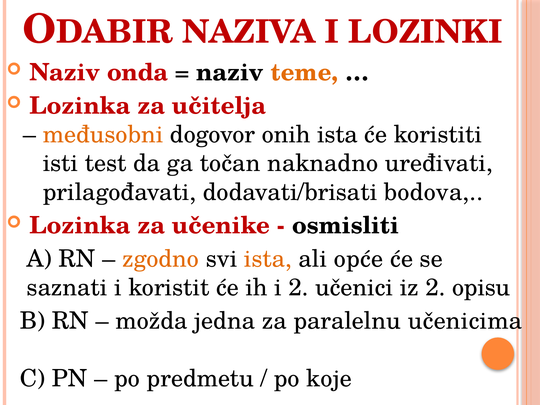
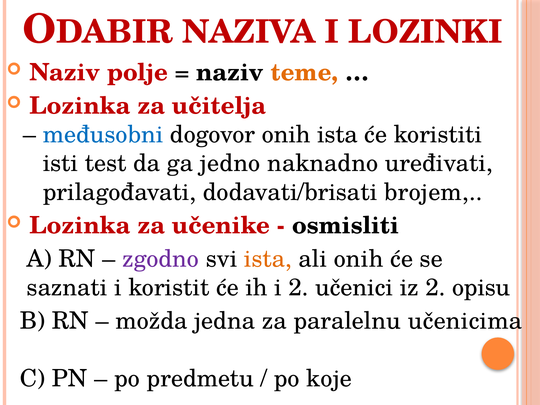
onda: onda -> polje
međusobni colour: orange -> blue
točan: točan -> jedno
bodova: bodova -> brojem
zgodno colour: orange -> purple
ali opće: opće -> onih
